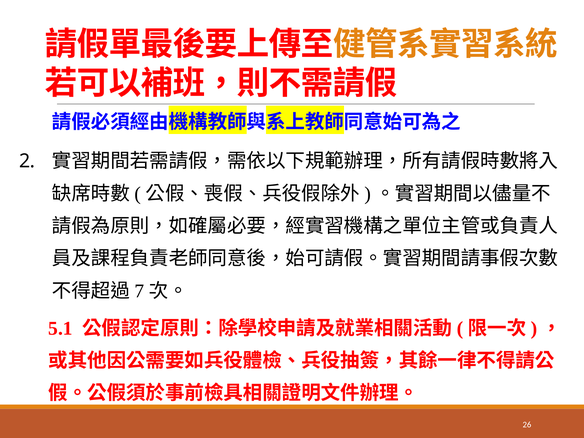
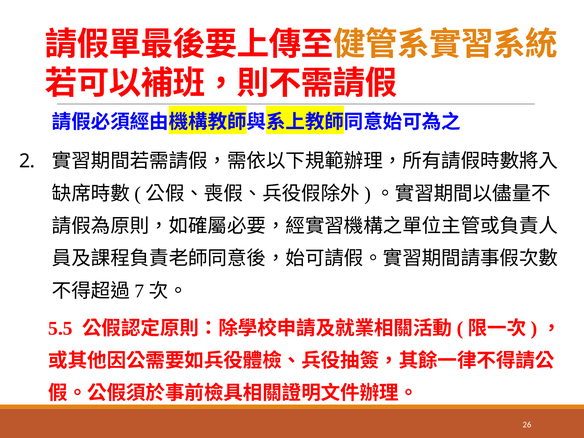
5.1: 5.1 -> 5.5
